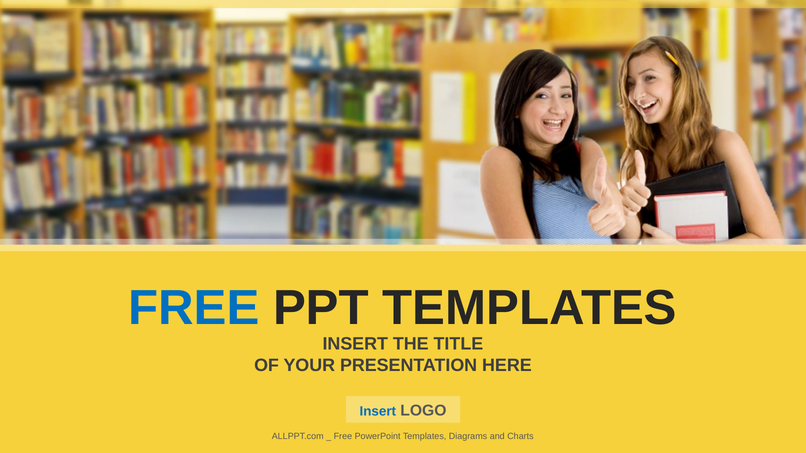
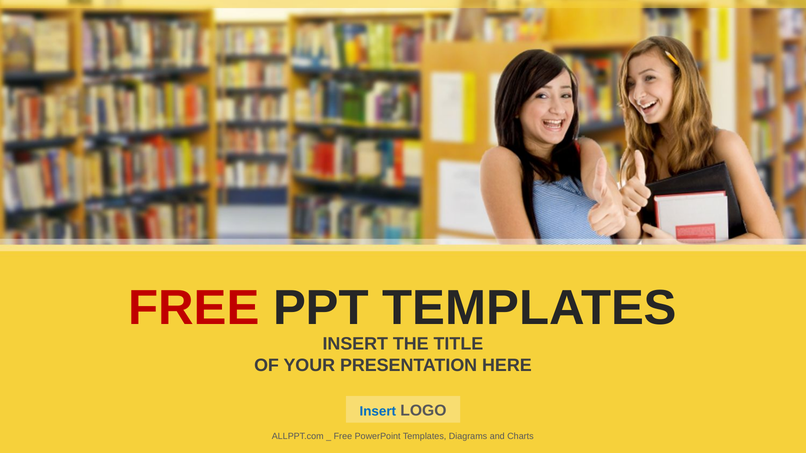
FREE at (194, 308) colour: blue -> red
